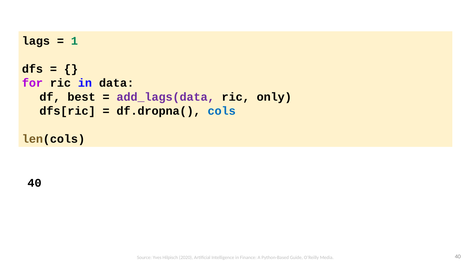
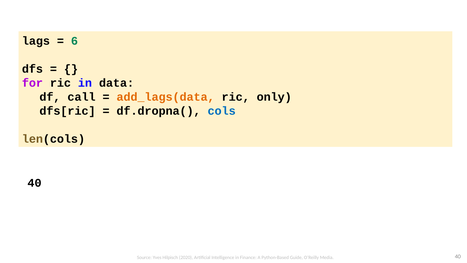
1: 1 -> 6
best: best -> call
add_lags(data colour: purple -> orange
